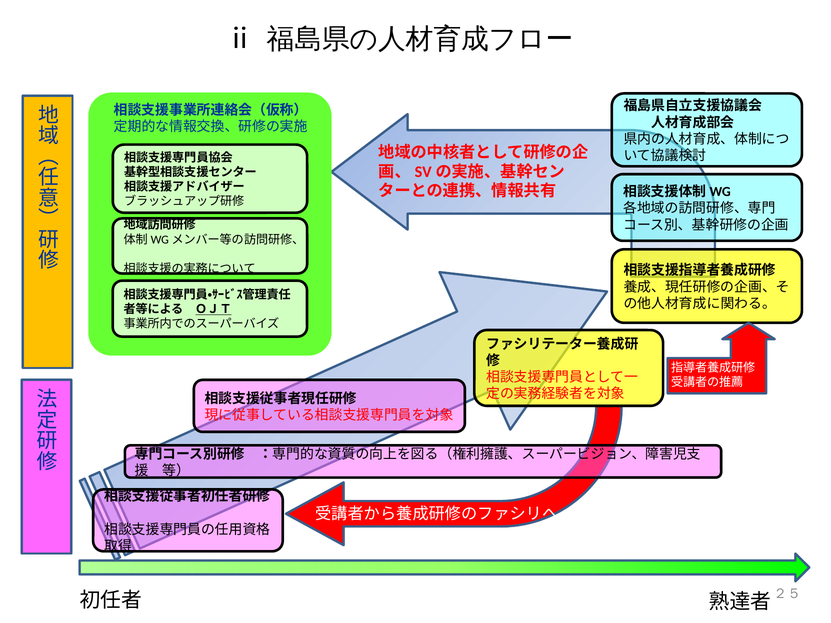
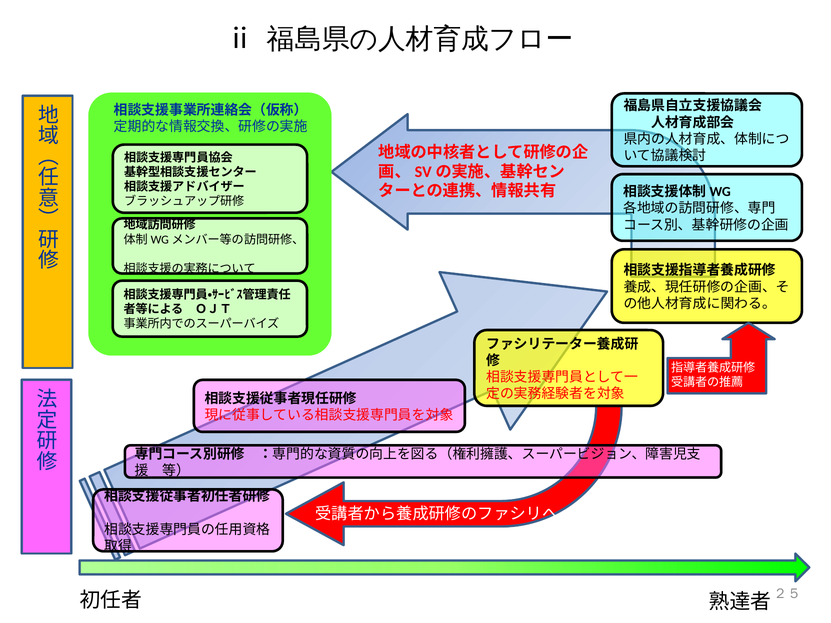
ＯＪＴ underline: present -> none
